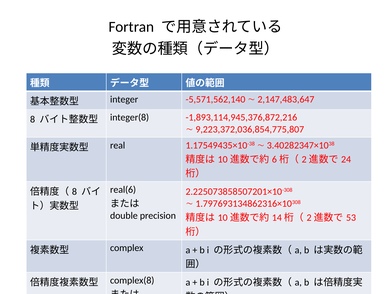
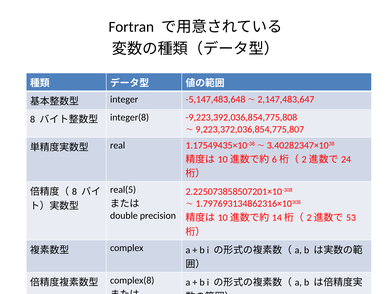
-5,571,562,140: -5,571,562,140 -> -5,147,483,648
-1,893,114,945,376,872,216: -1,893,114,945,376,872,216 -> -9,223,392,036,854,775,808
real(6: real(6 -> real(5
